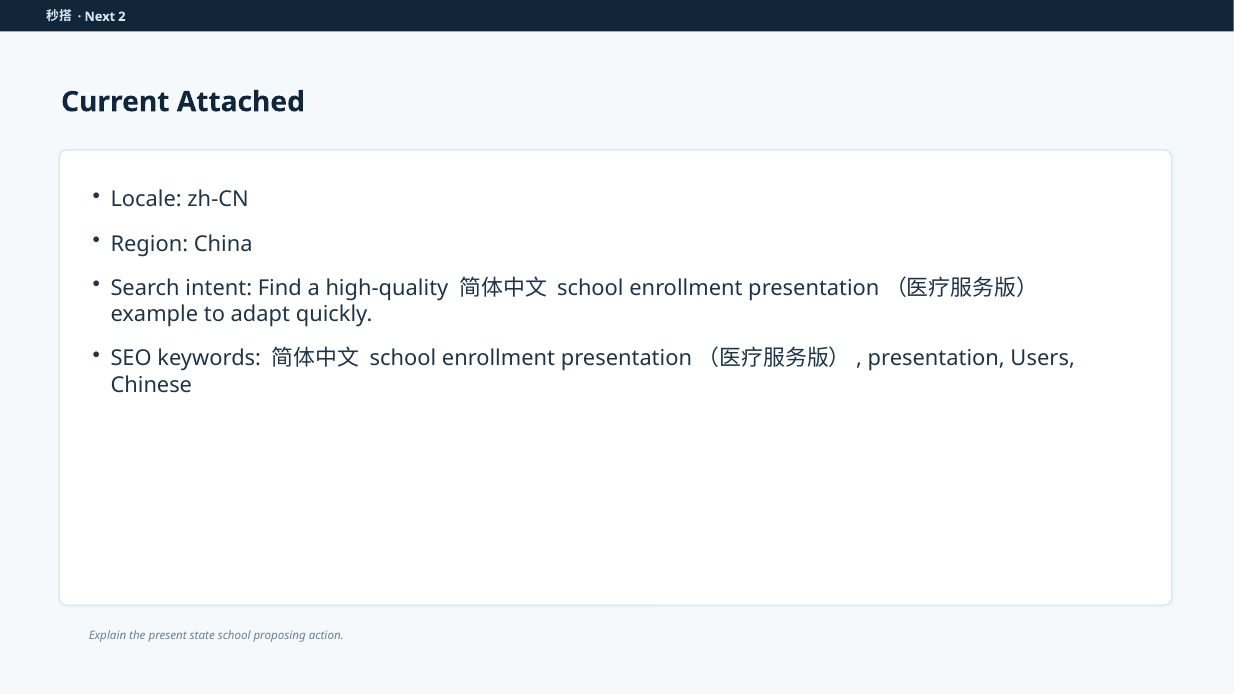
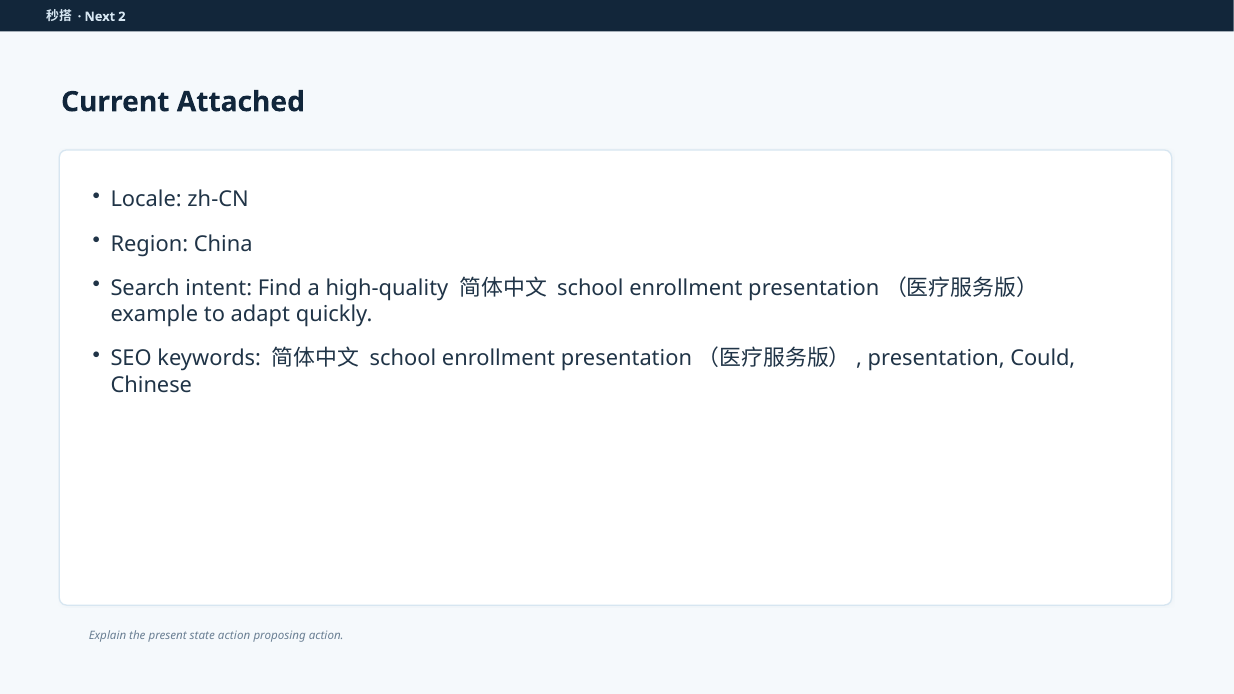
Users: Users -> Could
state school: school -> action
